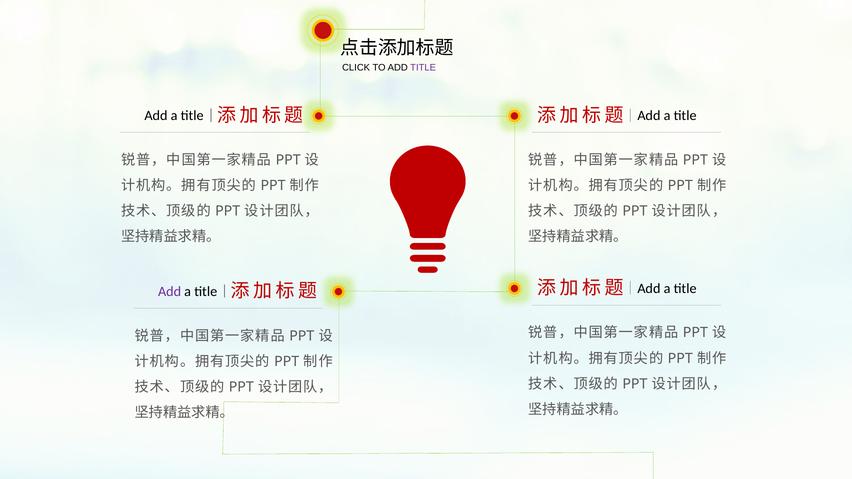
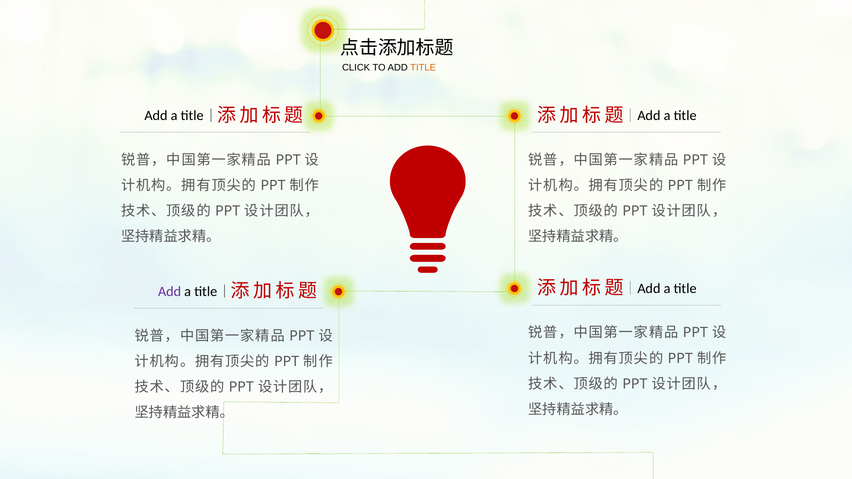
TITLE at (423, 68) colour: purple -> orange
